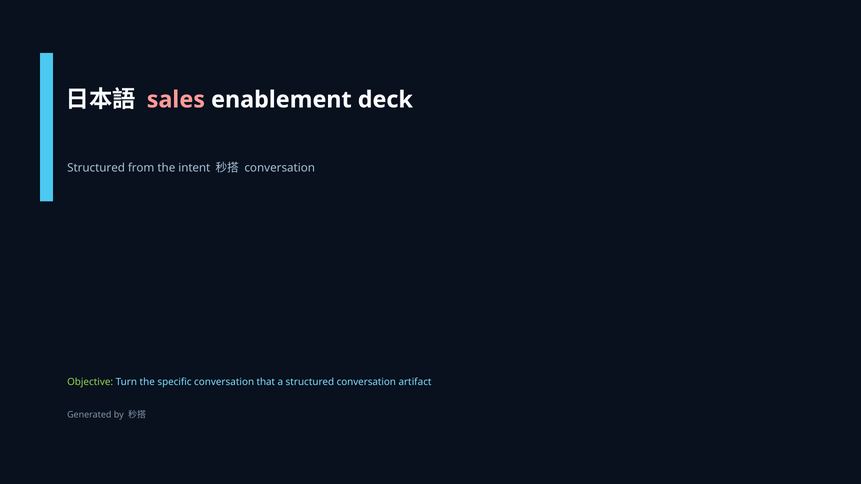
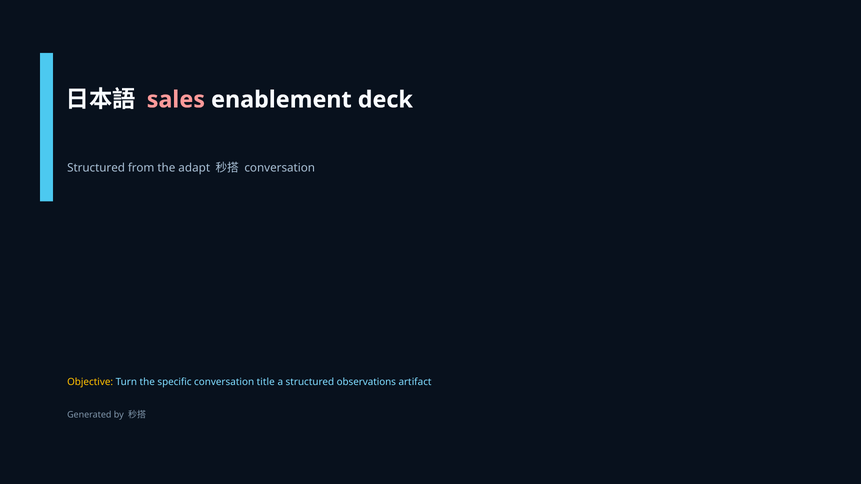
intent: intent -> adapt
Objective colour: light green -> yellow
that: that -> title
structured conversation: conversation -> observations
